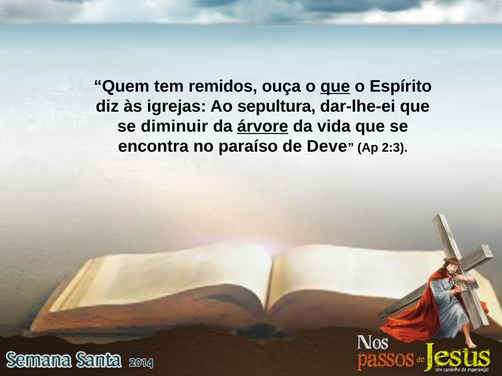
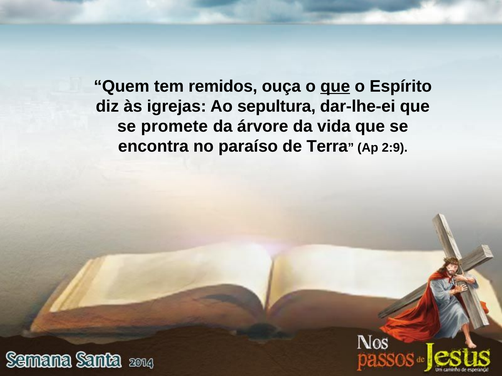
diminuir: diminuir -> promete
árvore underline: present -> none
Deve: Deve -> Terra
2:3: 2:3 -> 2:9
